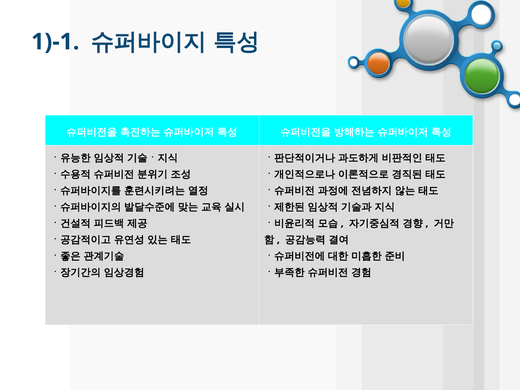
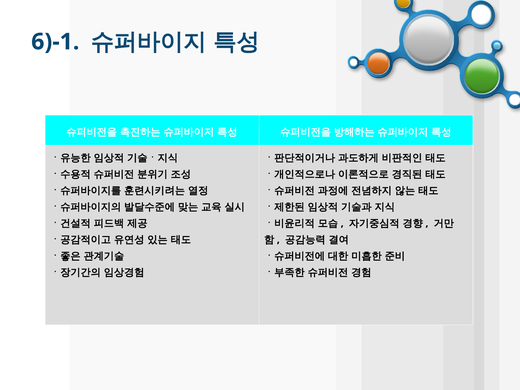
1)-1: 1)-1 -> 6)-1
